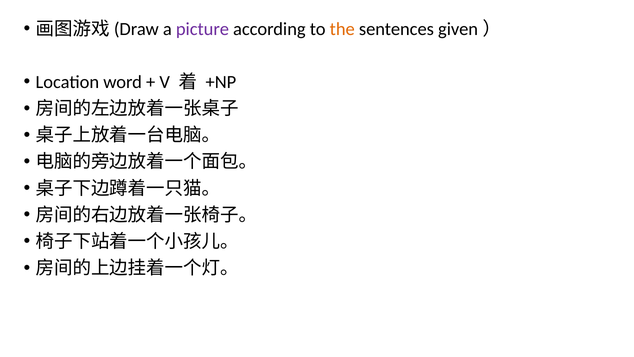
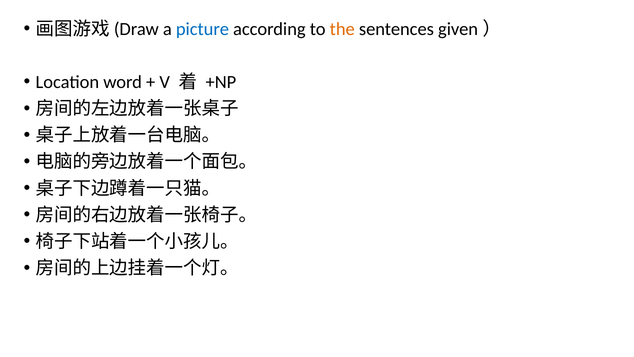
picture colour: purple -> blue
